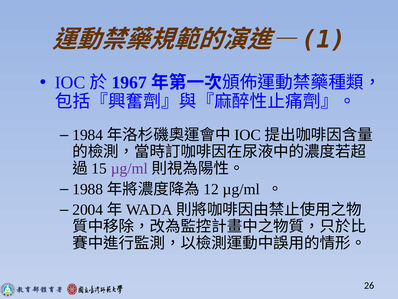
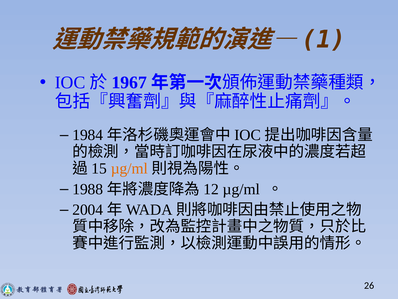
µg/ml at (129, 168) colour: purple -> orange
